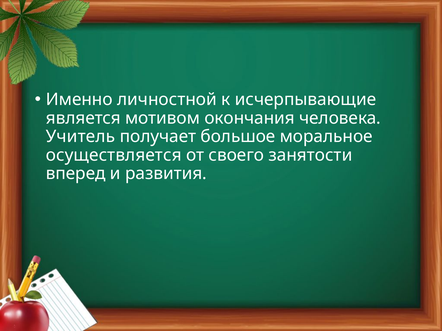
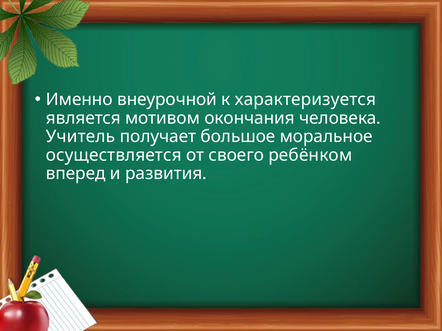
личностной: личностной -> внеурочной
исчерпывающие: исчерпывающие -> характеризуется
занятости: занятости -> ребёнком
